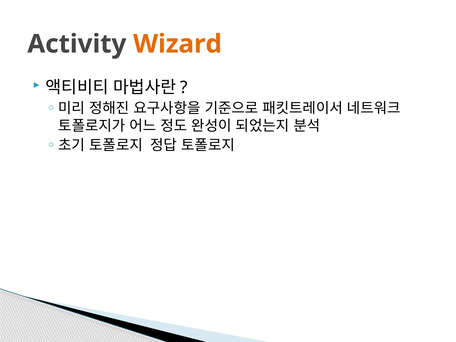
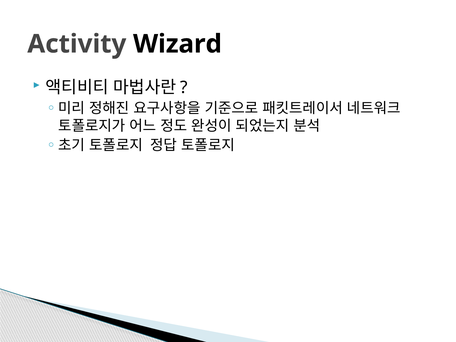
Wizard colour: orange -> black
